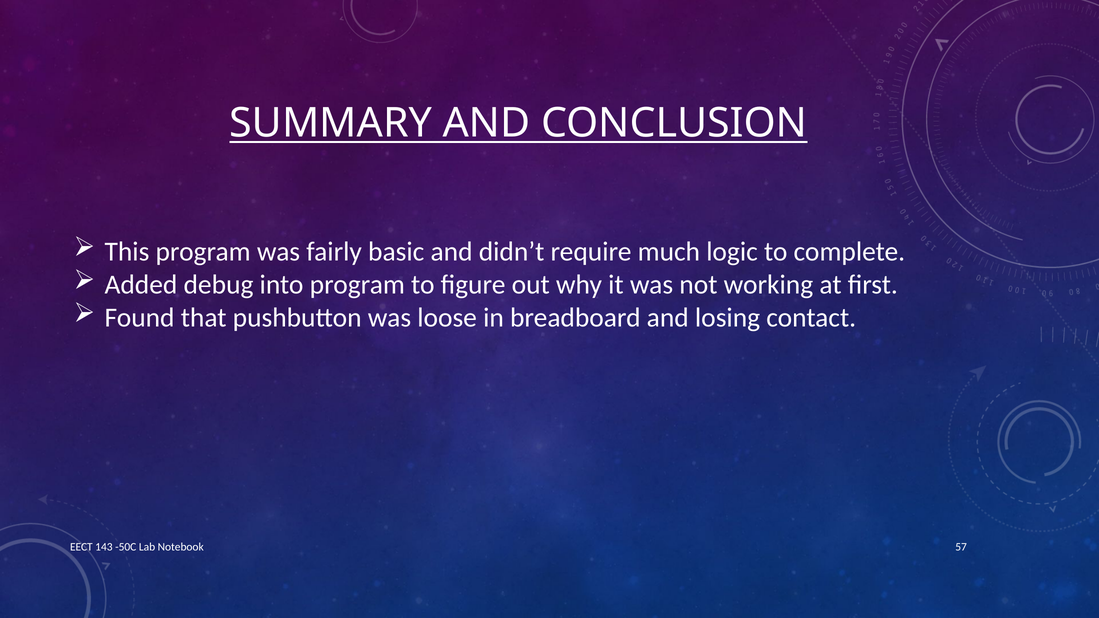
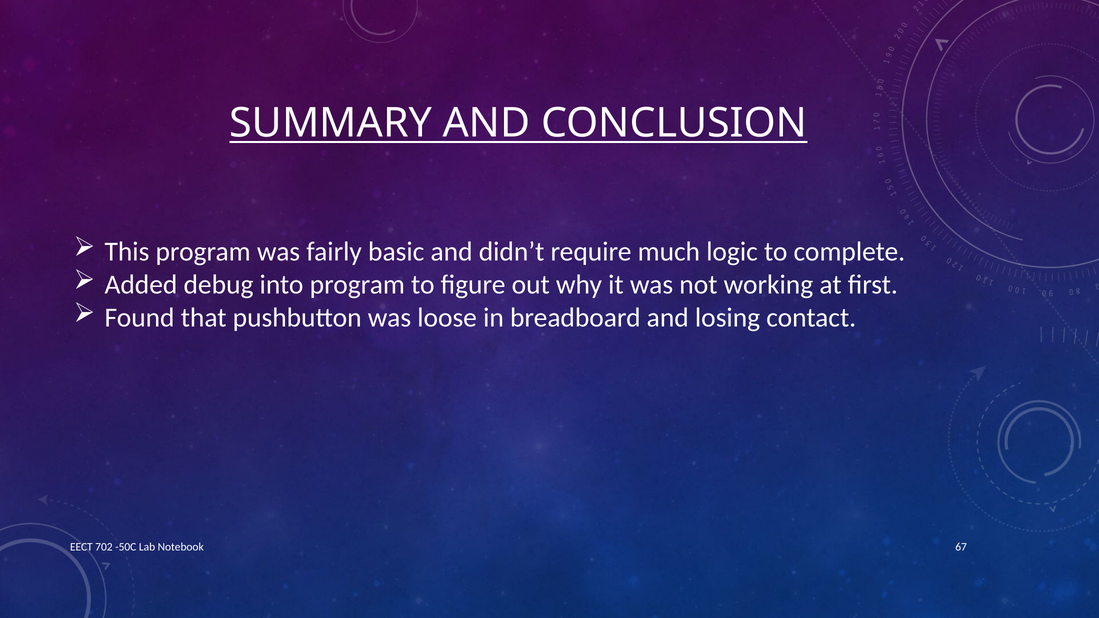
143: 143 -> 702
57: 57 -> 67
